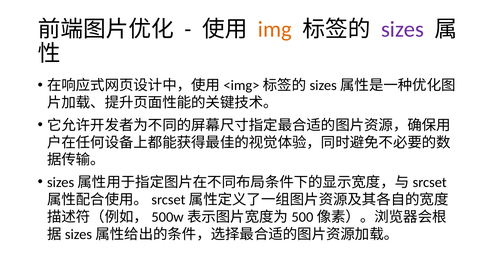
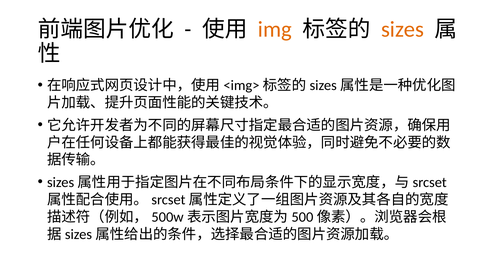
sizes colour: purple -> orange
